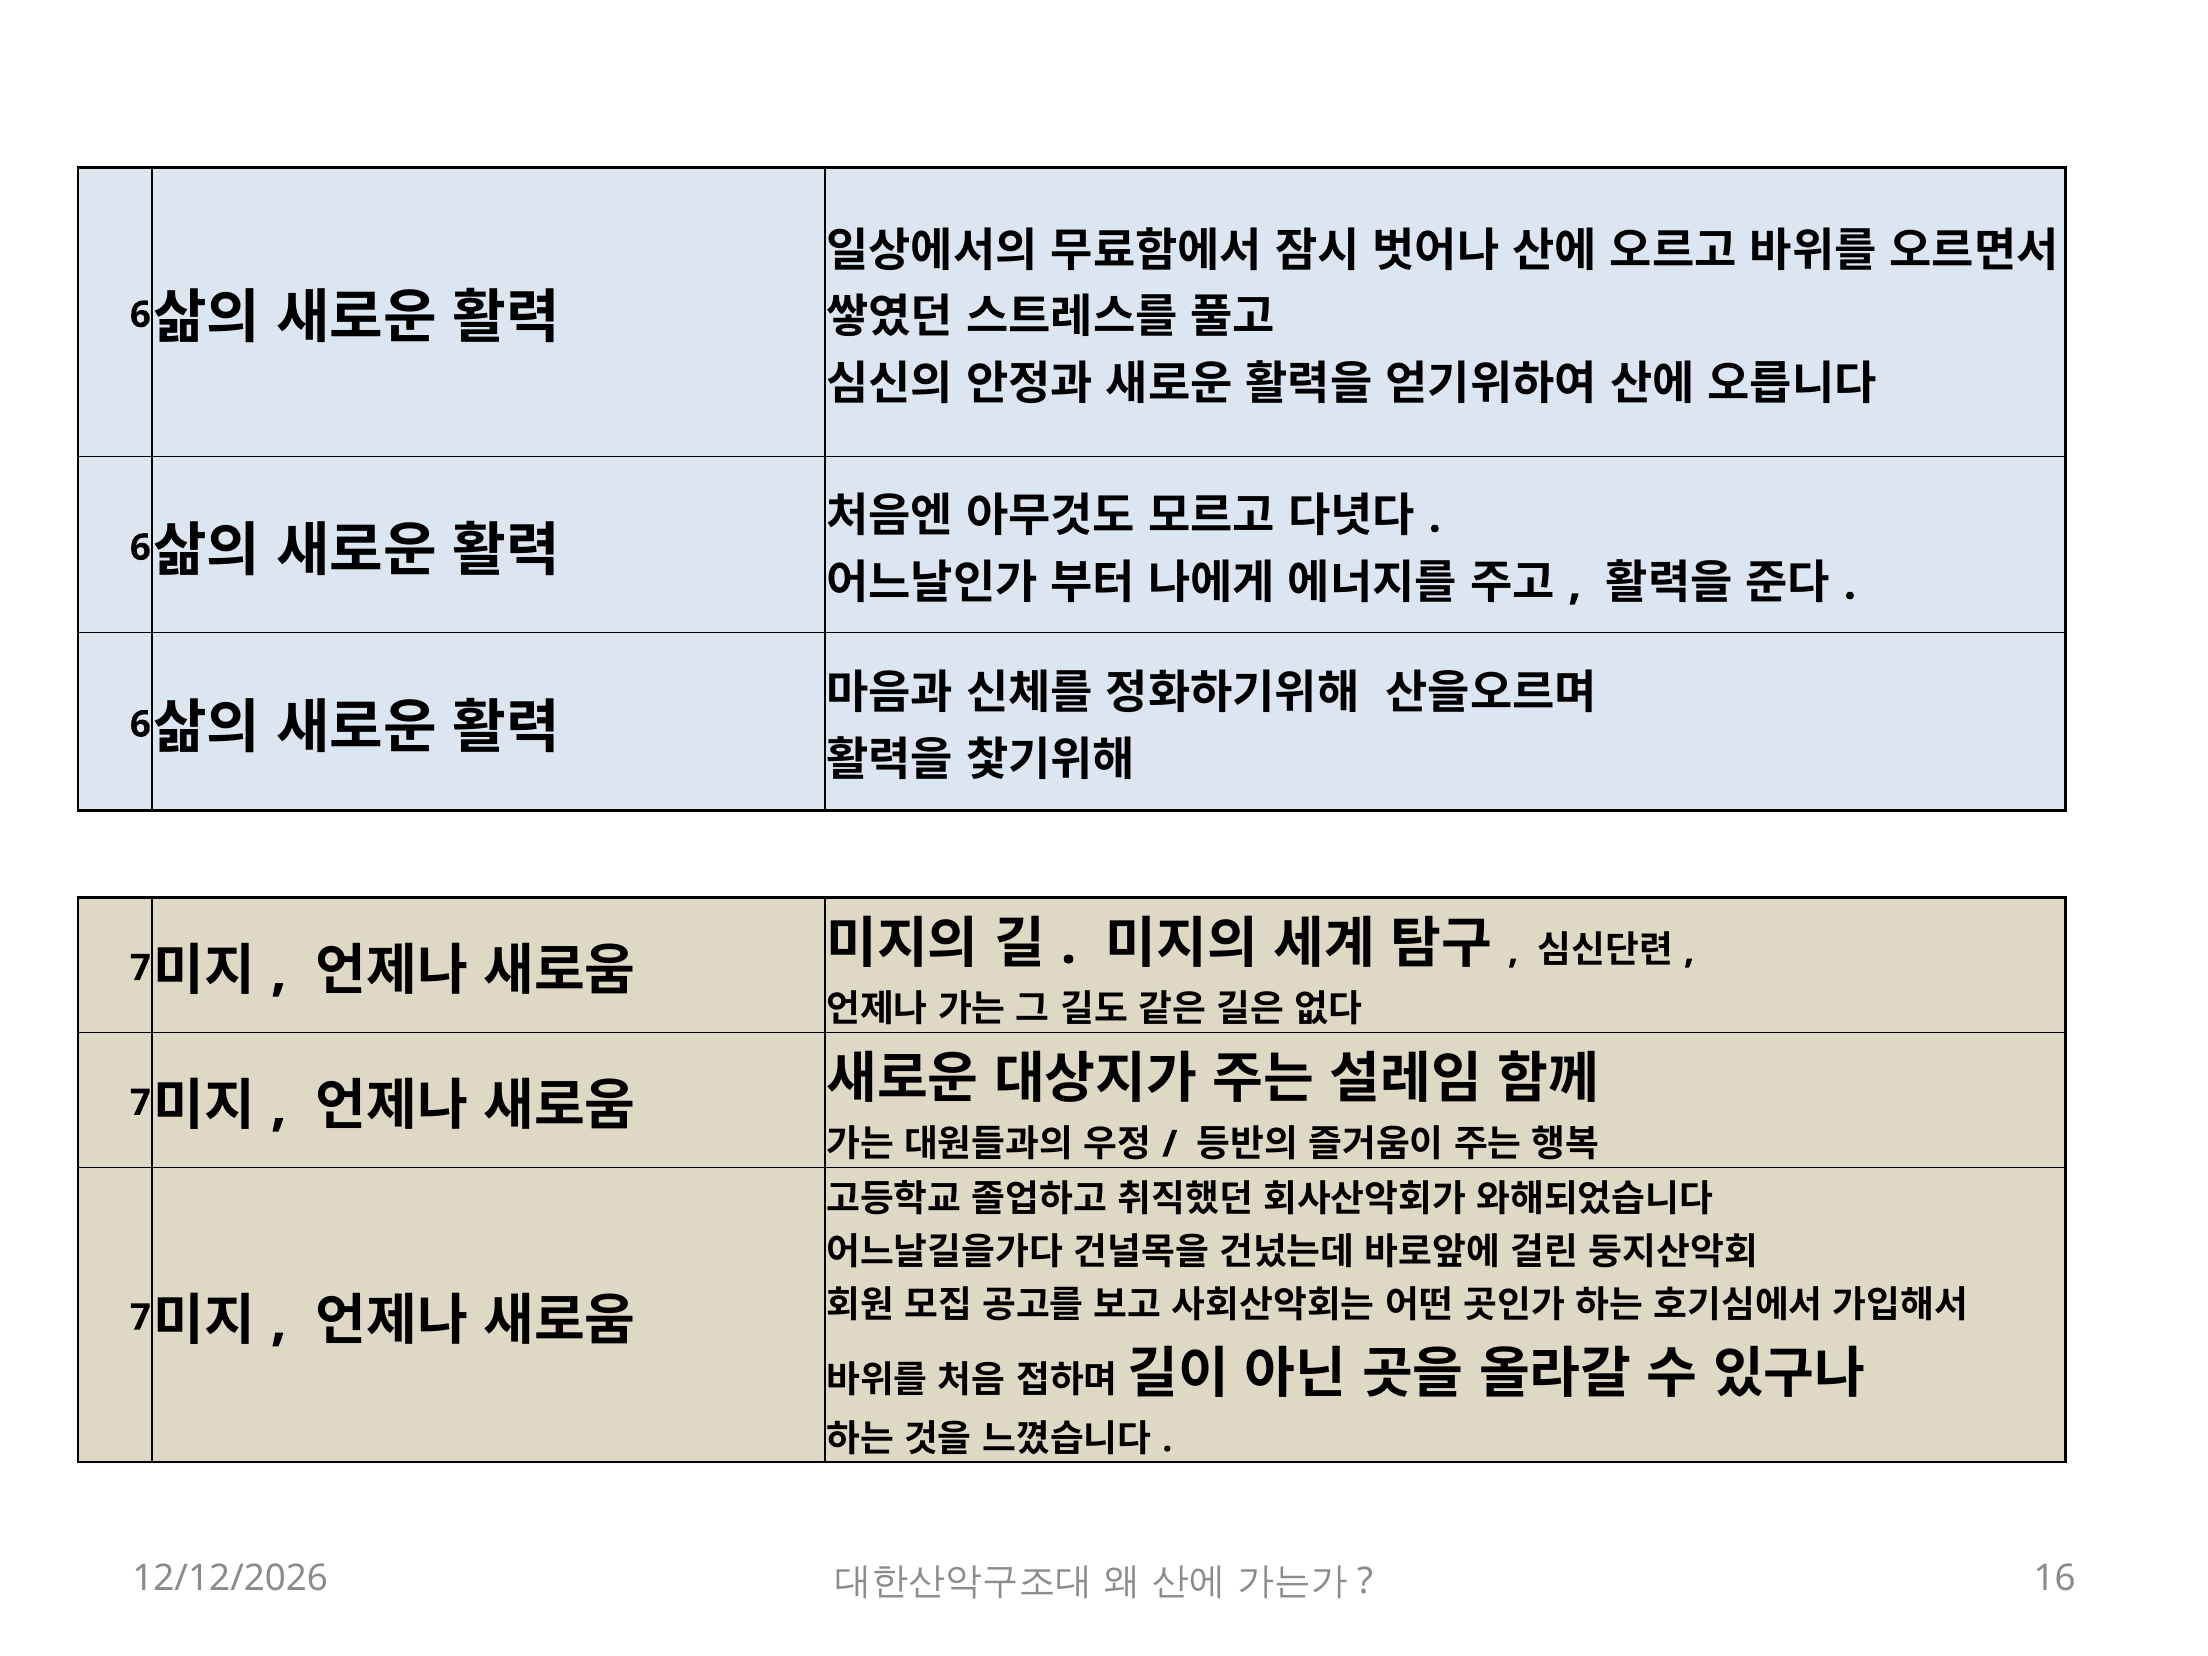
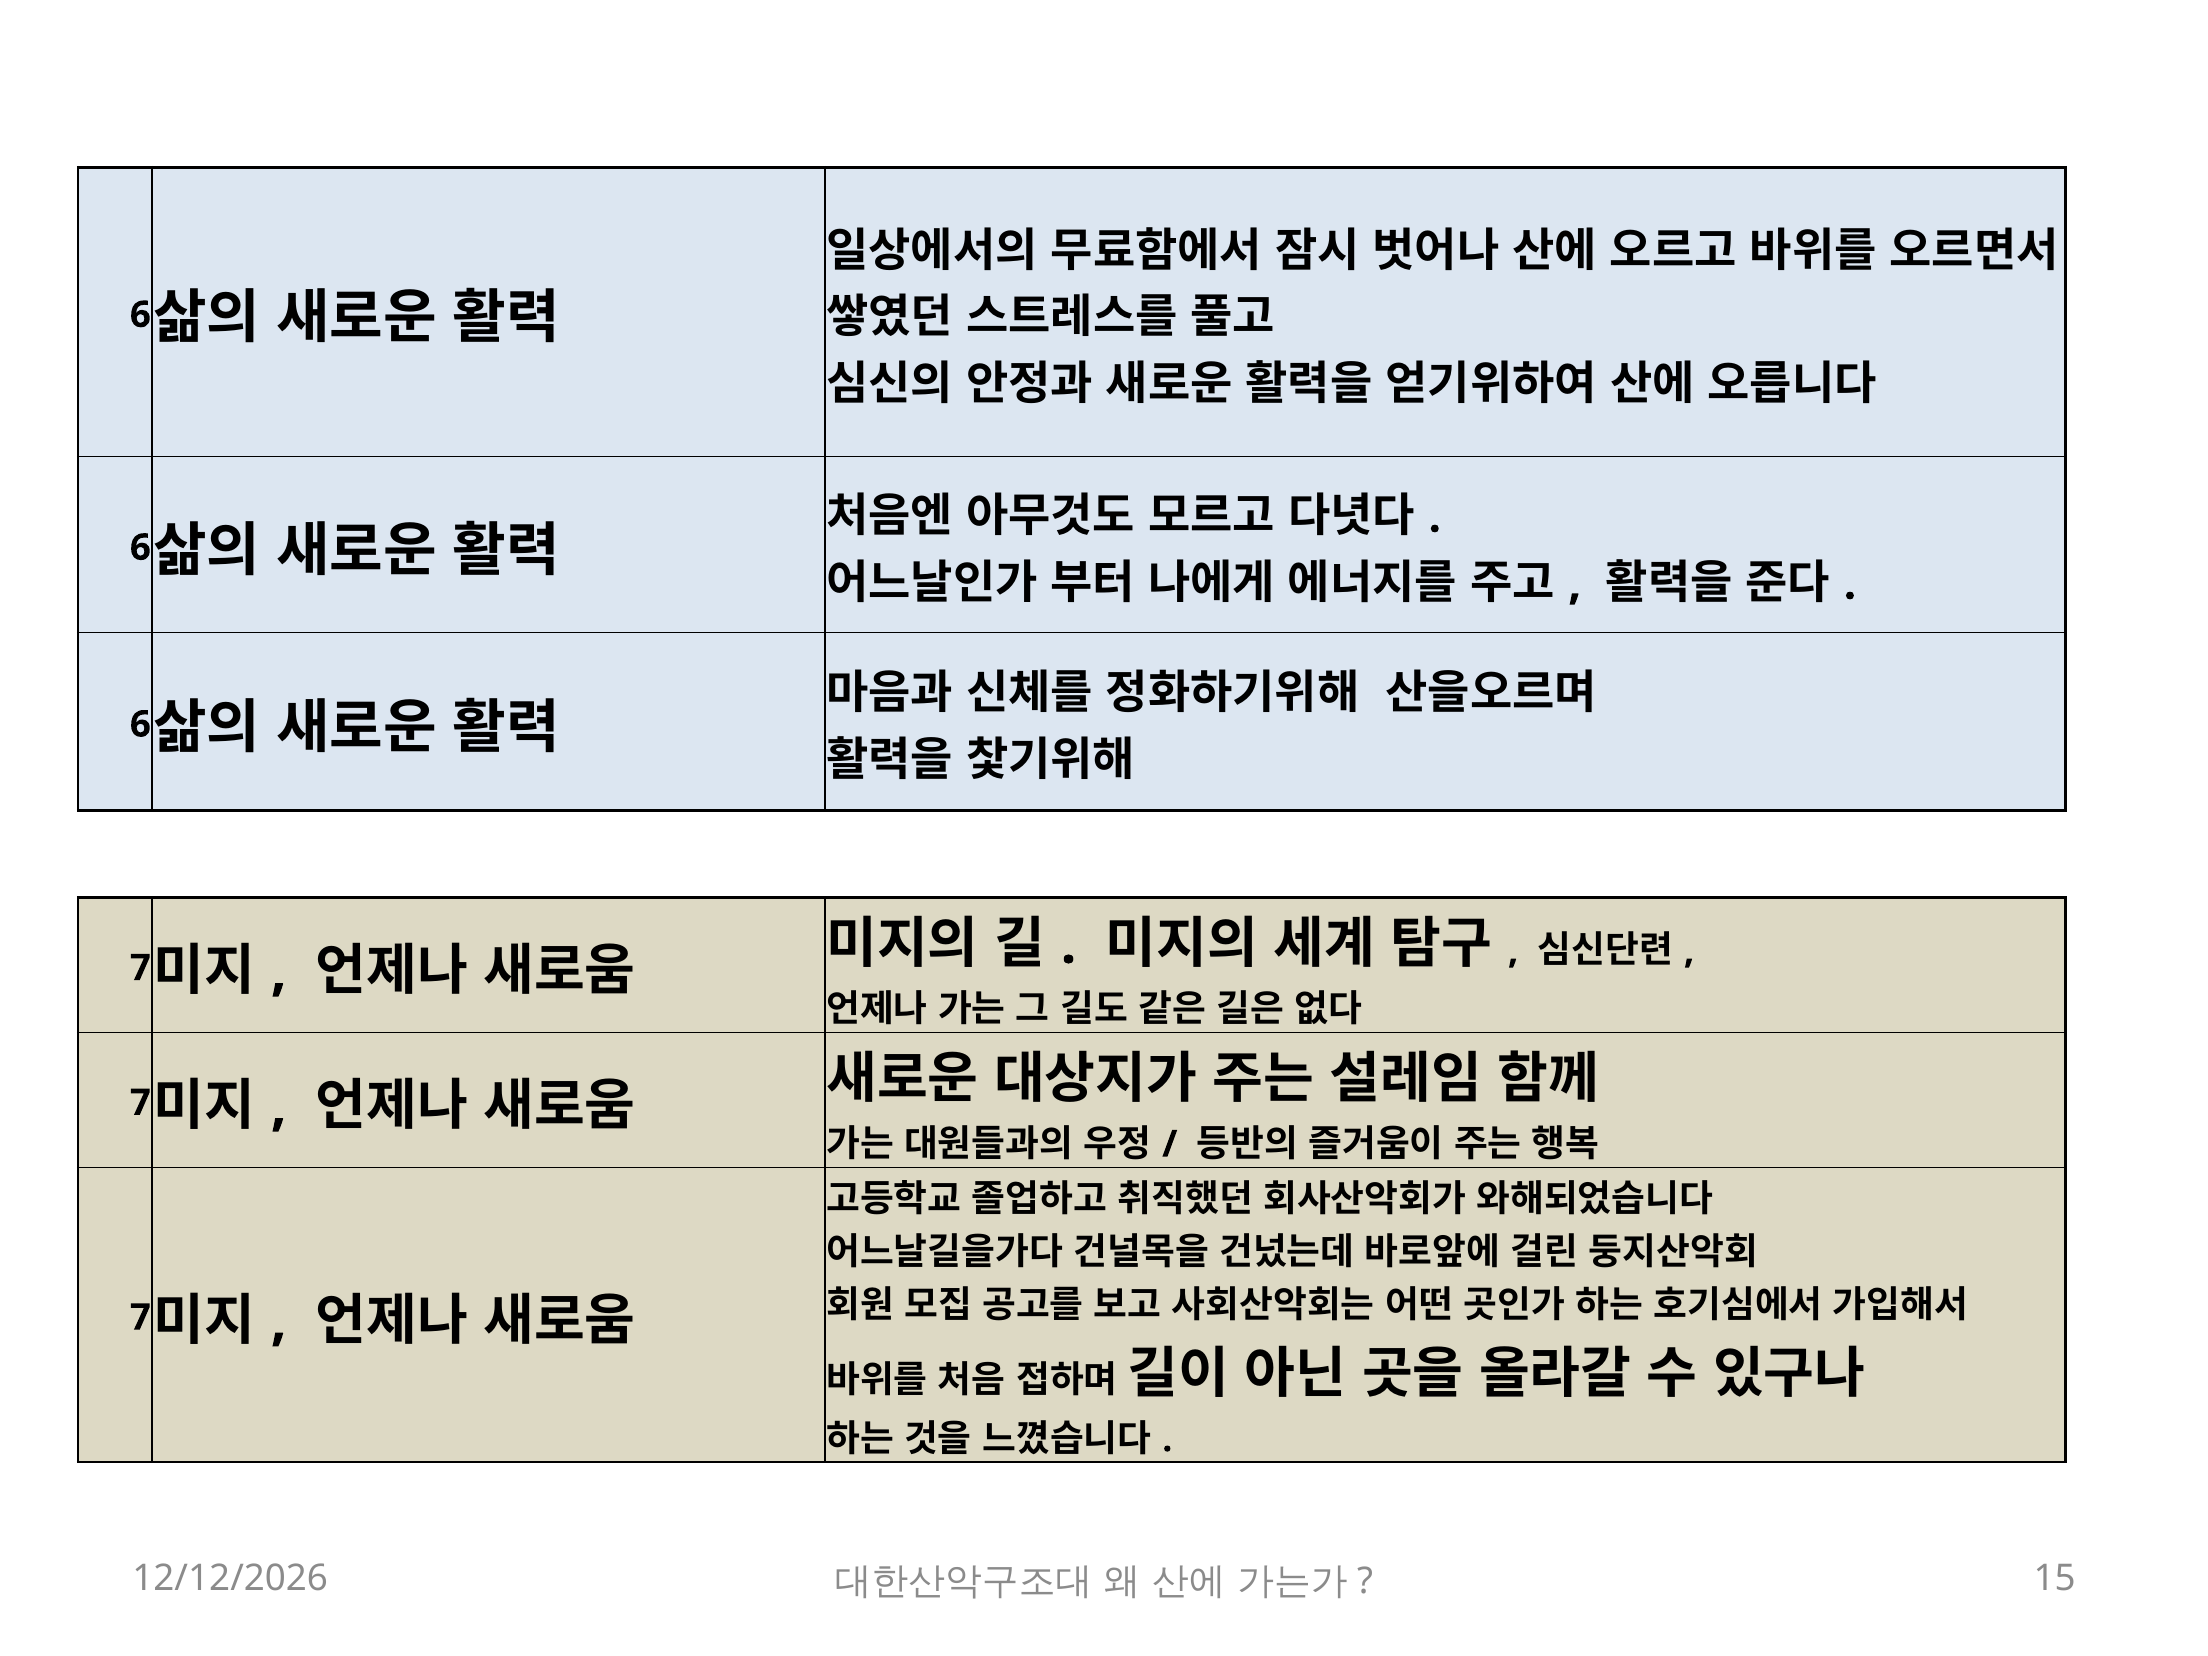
16: 16 -> 15
